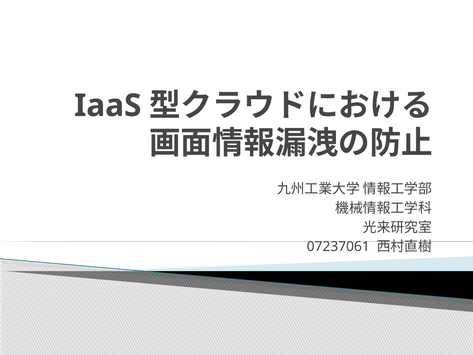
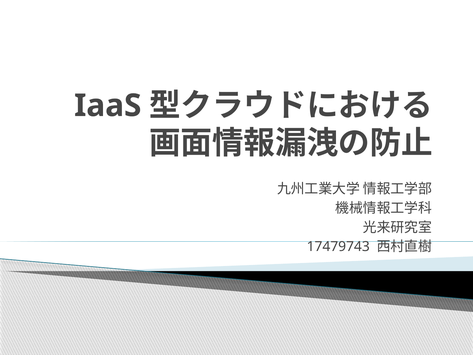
07237061: 07237061 -> 17479743
